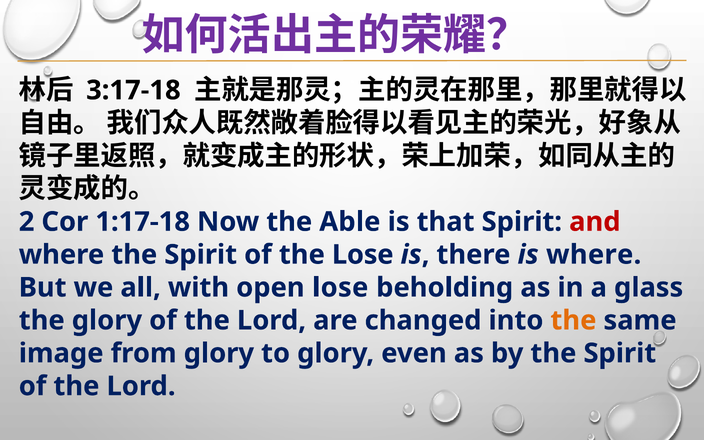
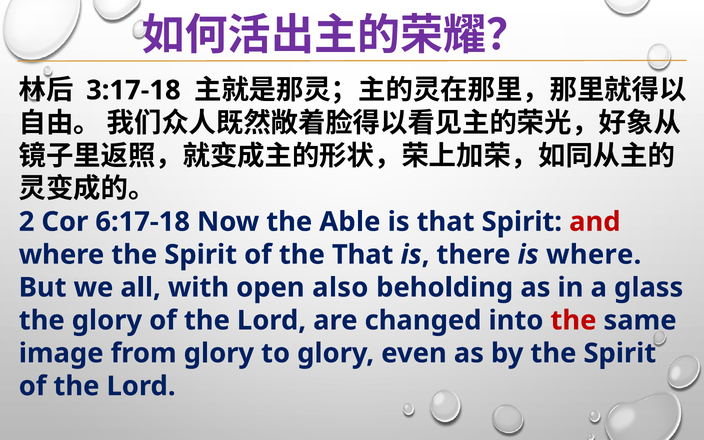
1:17-18: 1:17-18 -> 6:17-18
the Lose: Lose -> That
open lose: lose -> also
the at (573, 320) colour: orange -> red
